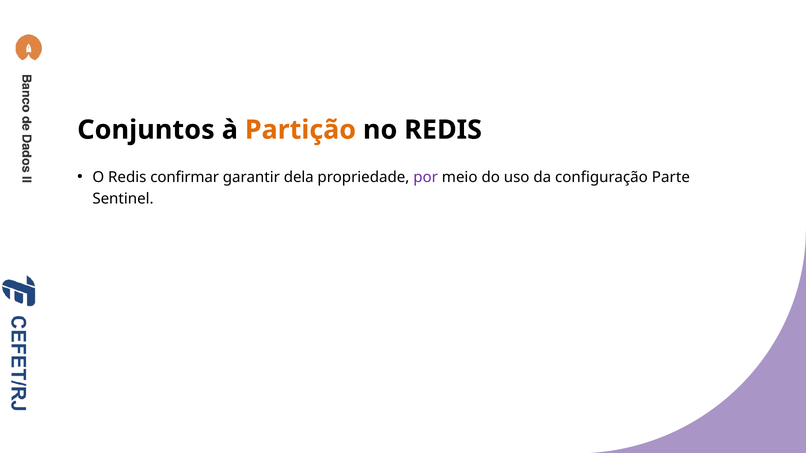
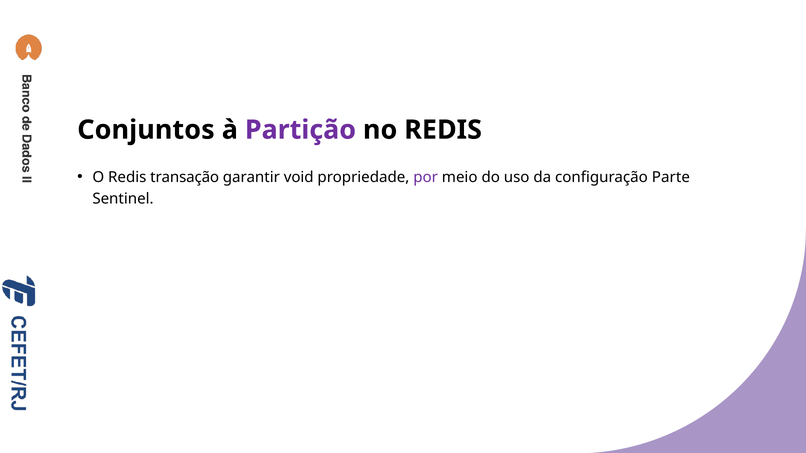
Partição colour: orange -> purple
confirmar: confirmar -> transação
dela: dela -> void
